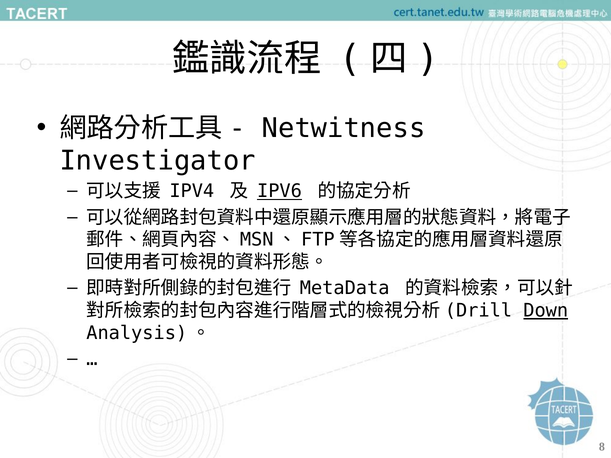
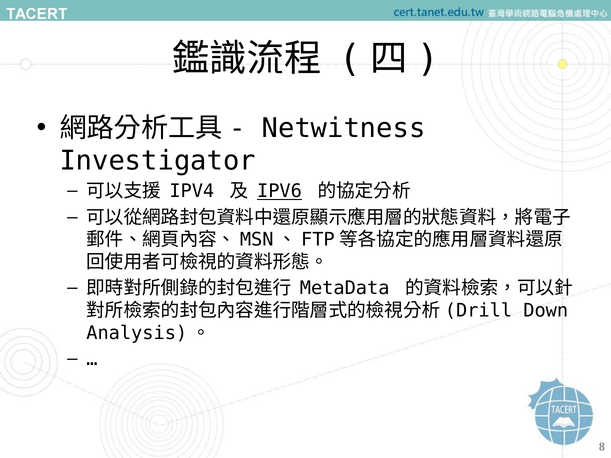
Down underline: present -> none
